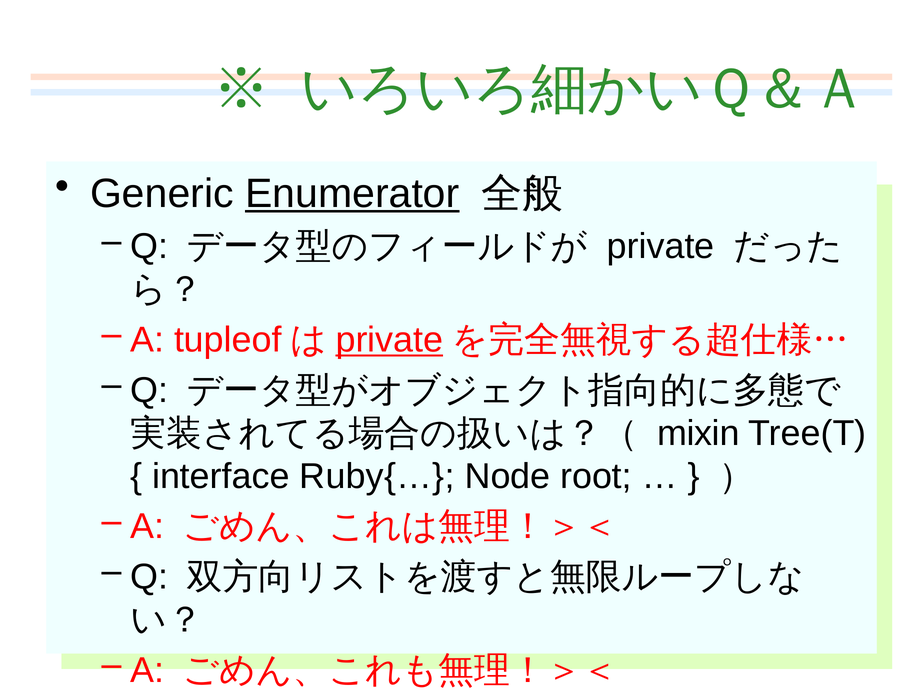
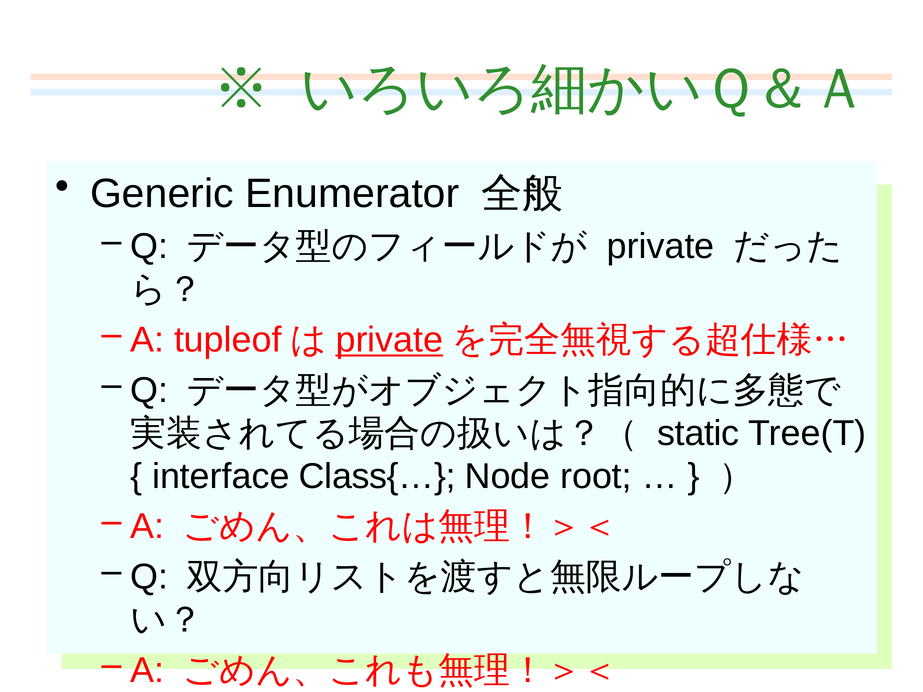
Enumerator underline: present -> none
mixin: mixin -> static
Ruby{…: Ruby{… -> Class{…
